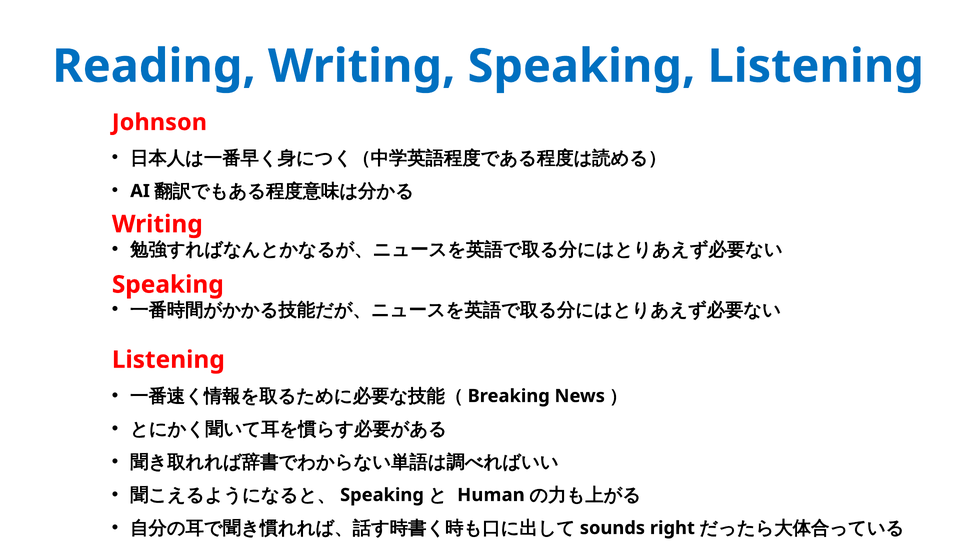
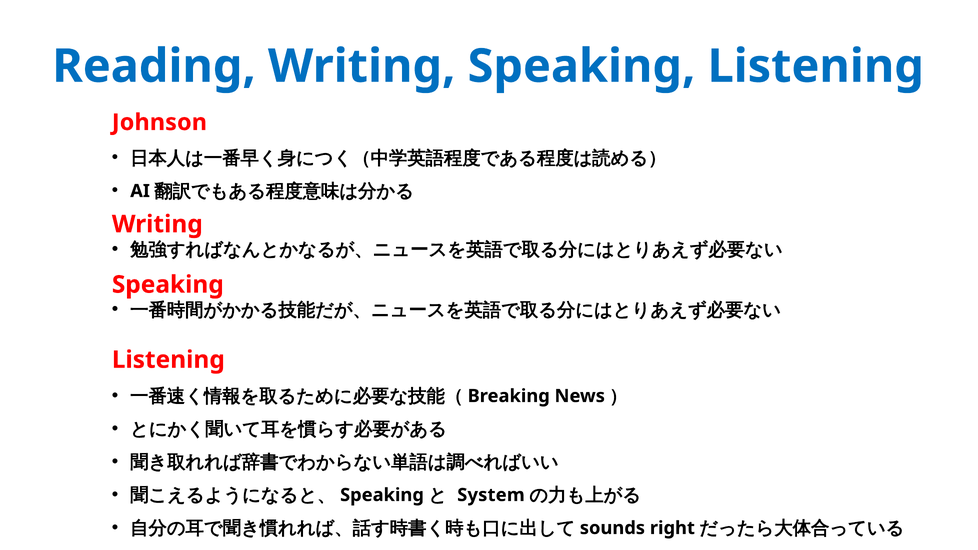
Human: Human -> System
